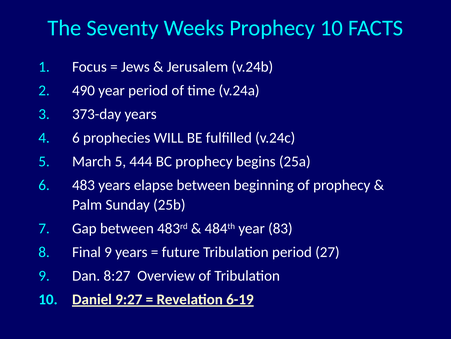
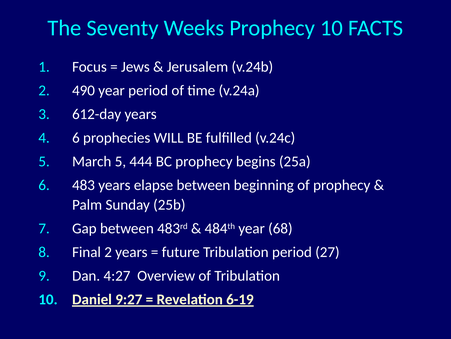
373-day: 373-day -> 612-day
83: 83 -> 68
Final 9: 9 -> 2
8:27: 8:27 -> 4:27
